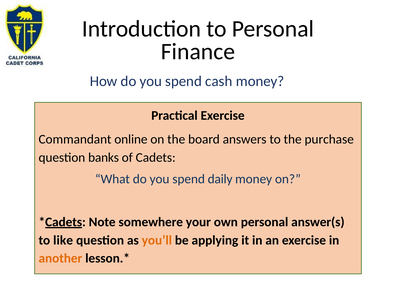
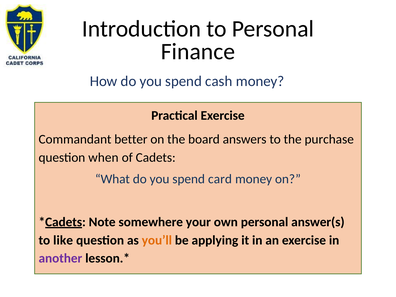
online: online -> better
banks: banks -> when
daily: daily -> card
another colour: orange -> purple
